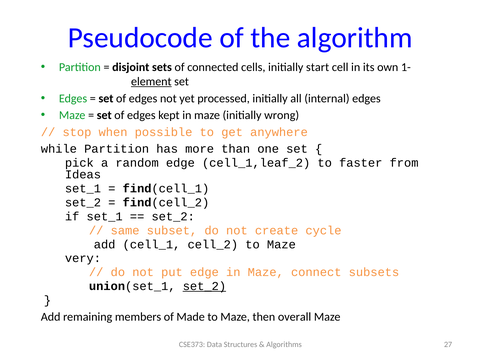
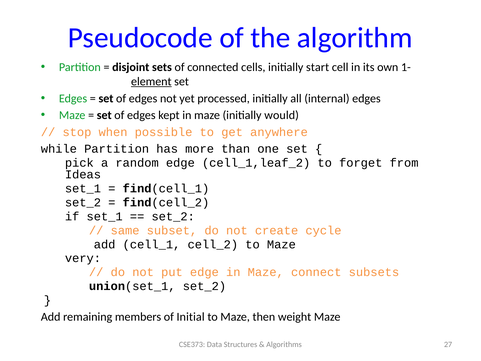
wrong: wrong -> would
faster: faster -> forget
set_2 at (204, 286) underline: present -> none
Made: Made -> Initial
overall: overall -> weight
